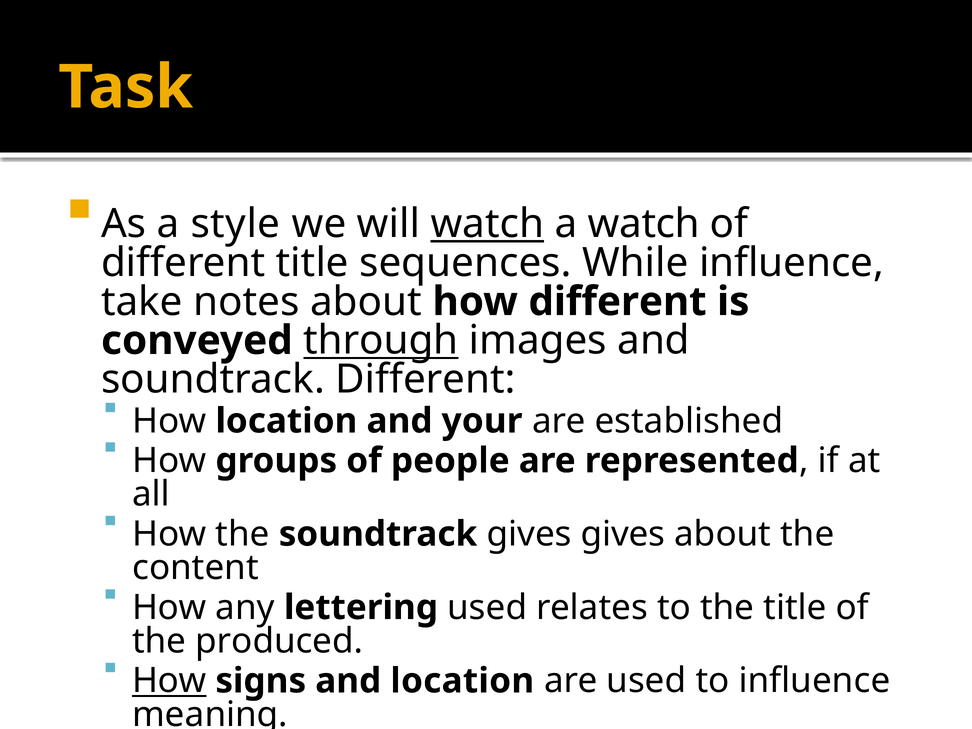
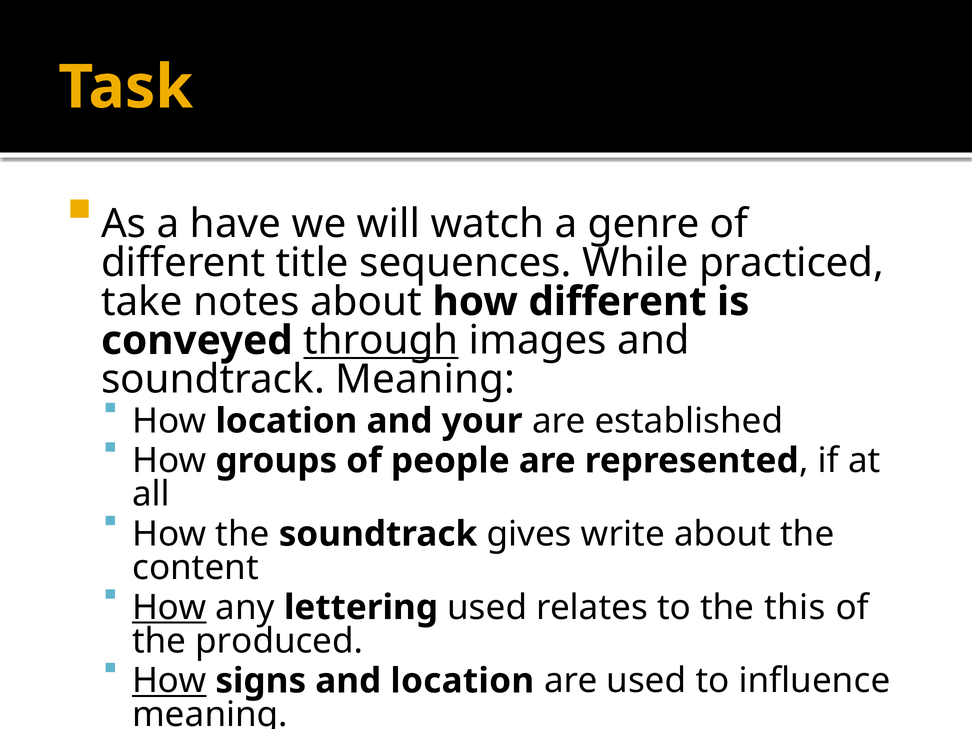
style: style -> have
watch at (487, 224) underline: present -> none
a watch: watch -> genre
While influence: influence -> practiced
Different at (426, 379): Different -> Meaning
gives gives: gives -> write
How at (169, 607) underline: none -> present
the title: title -> this
